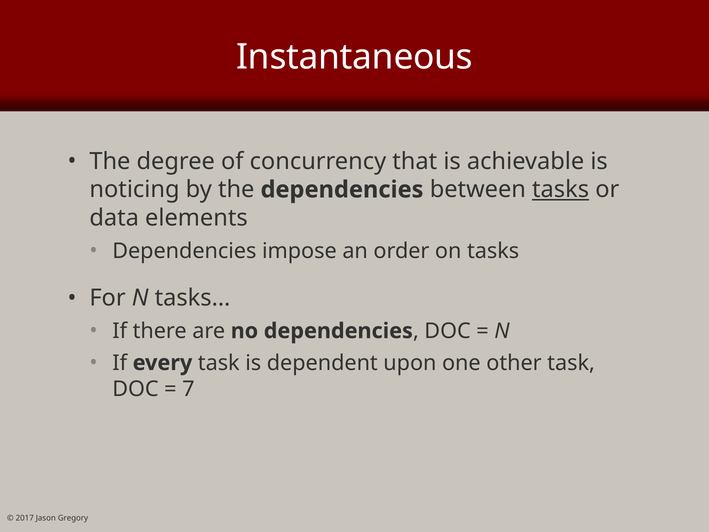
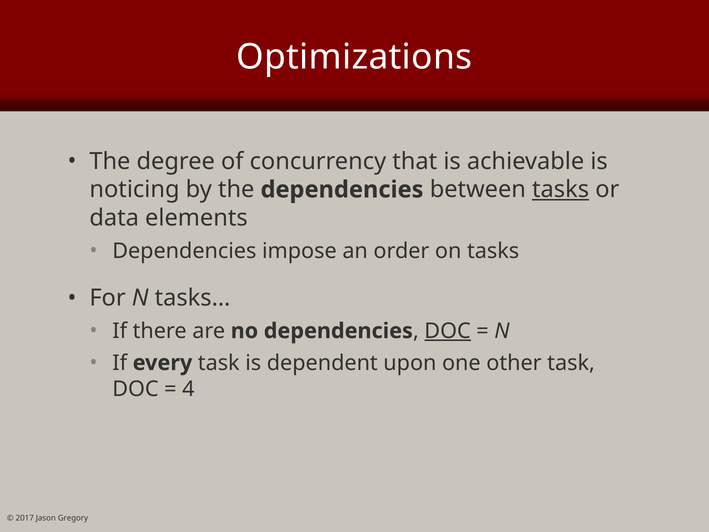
Instantaneous: Instantaneous -> Optimizations
DOC at (448, 331) underline: none -> present
7: 7 -> 4
